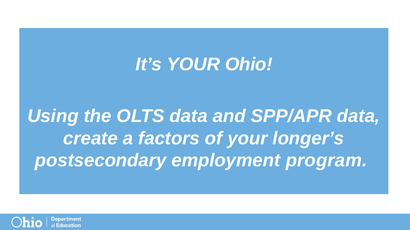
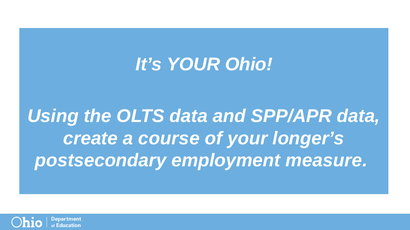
factors: factors -> course
program: program -> measure
